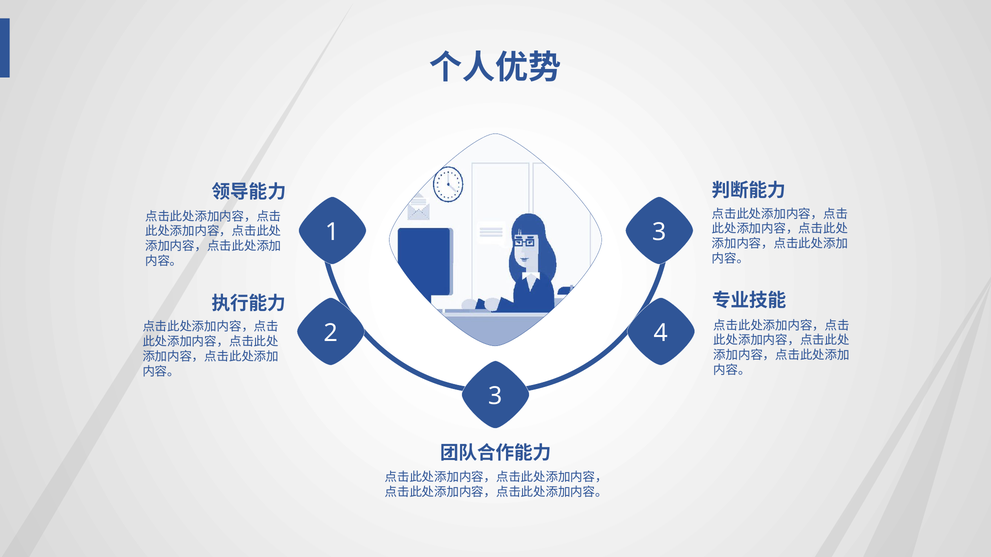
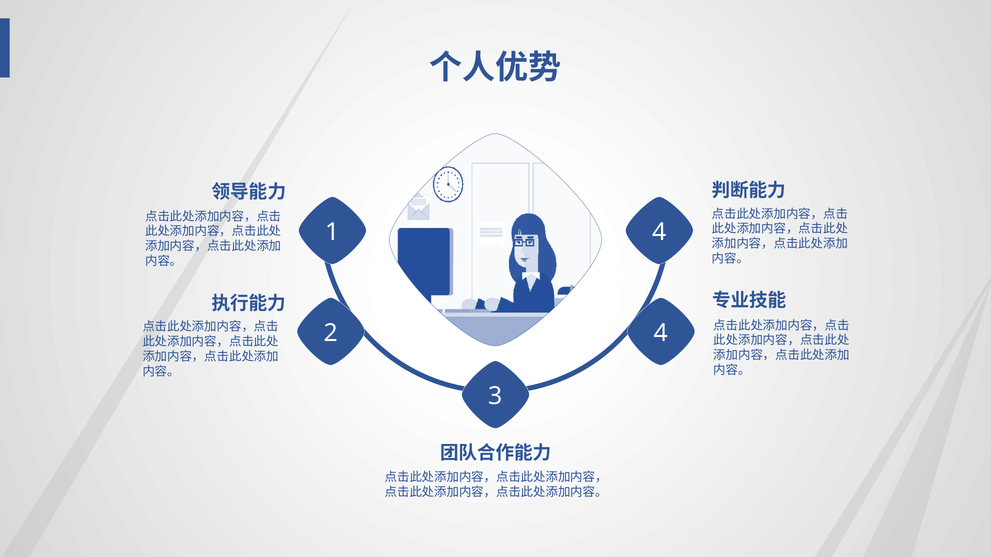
1 3: 3 -> 4
